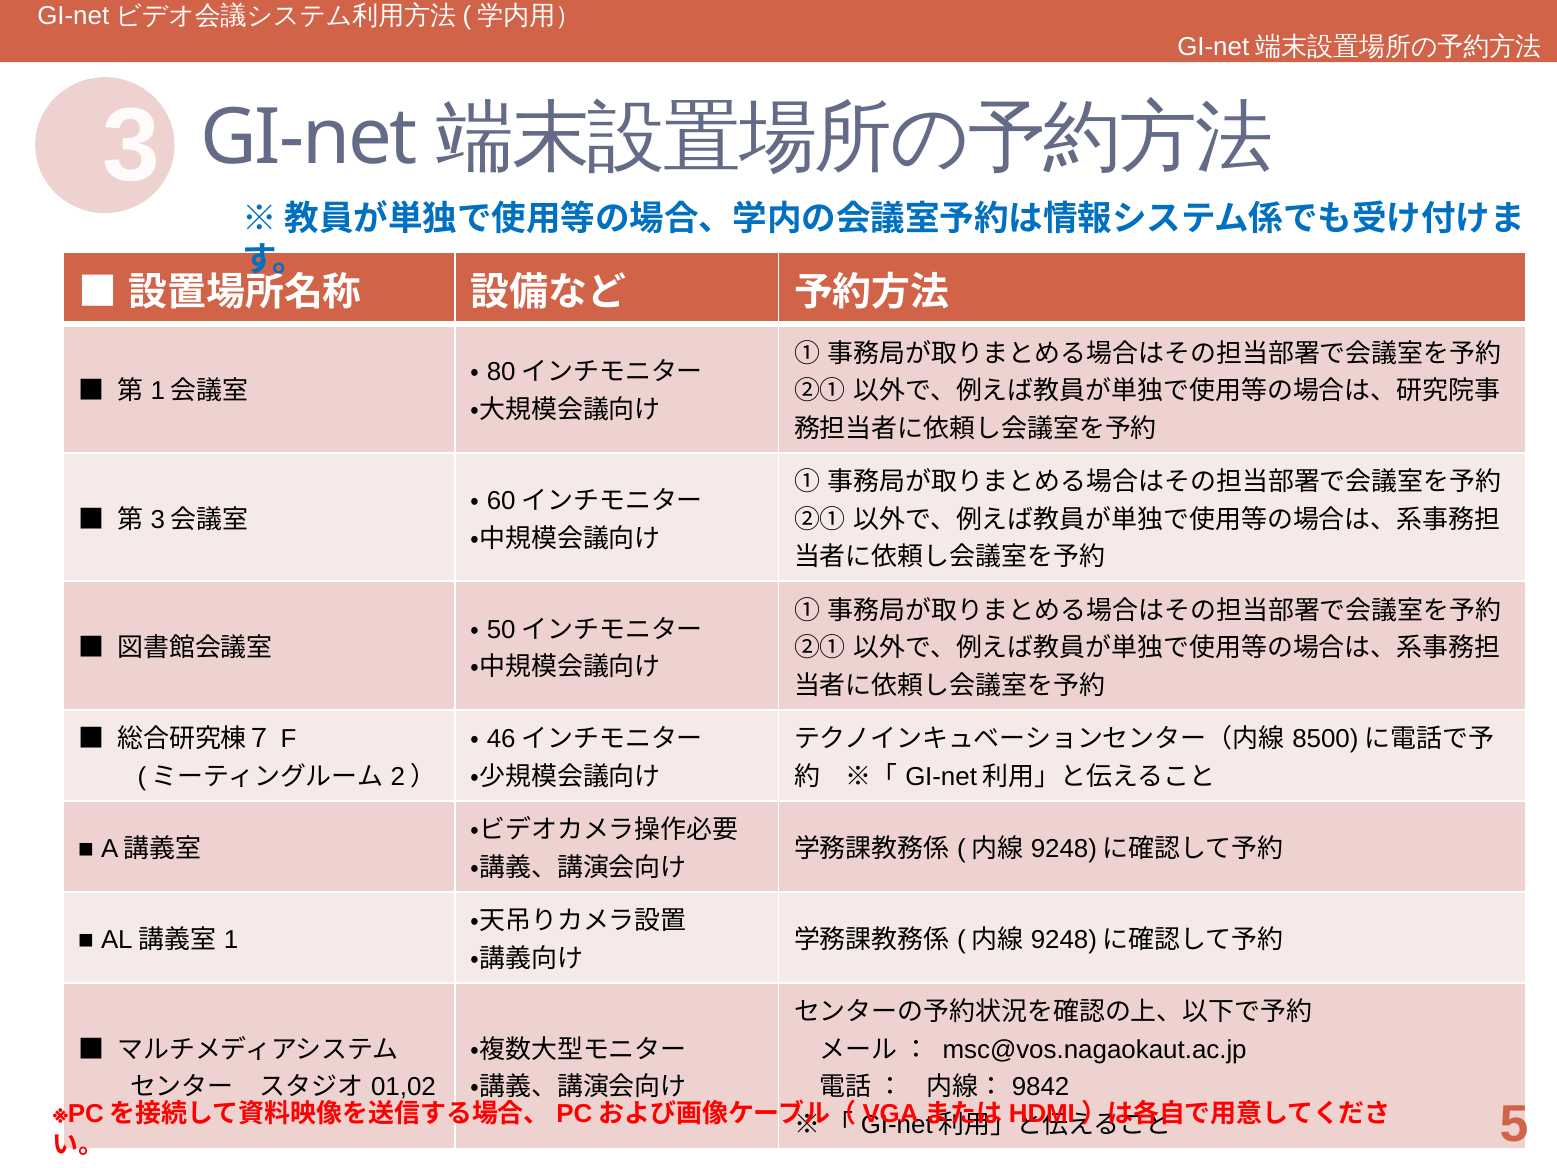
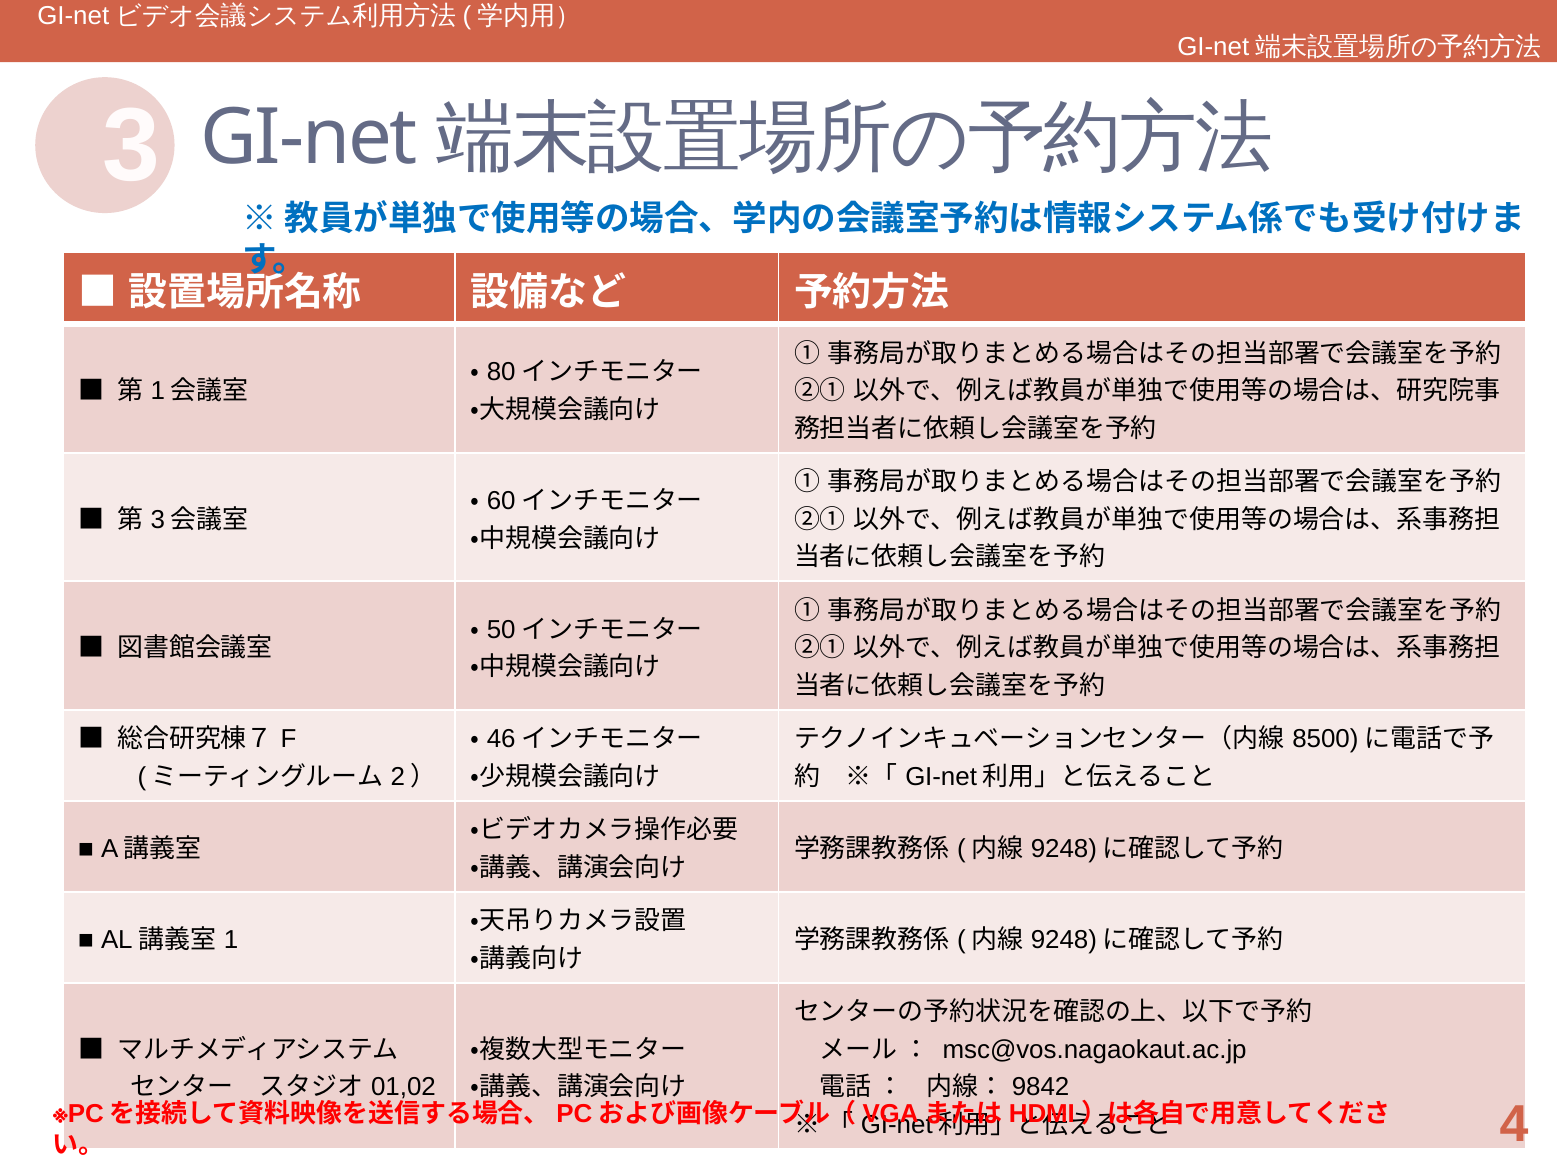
5: 5 -> 4
